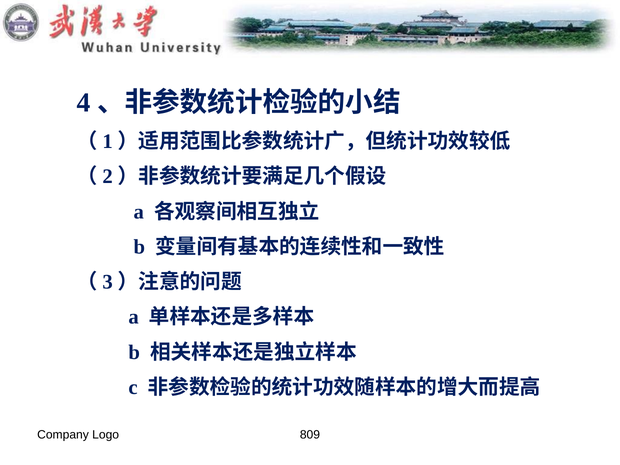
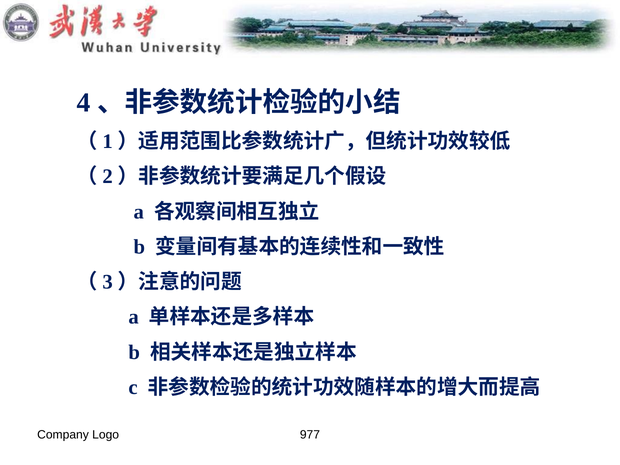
809: 809 -> 977
